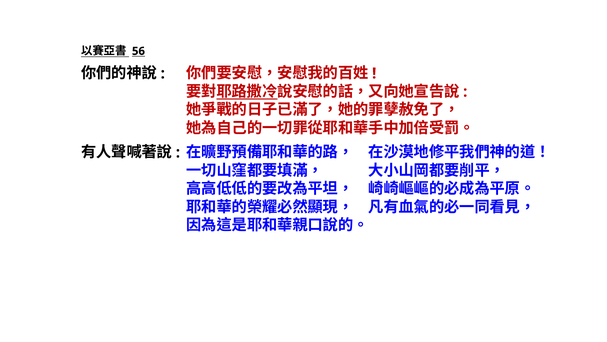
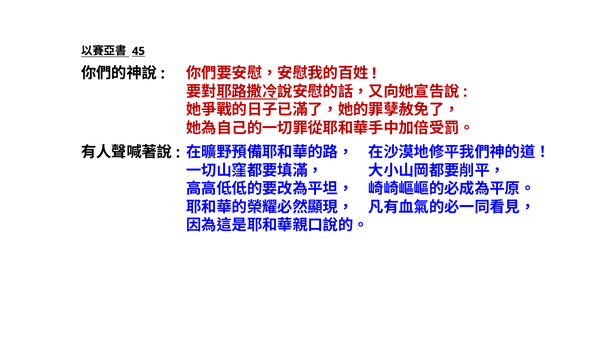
56: 56 -> 45
